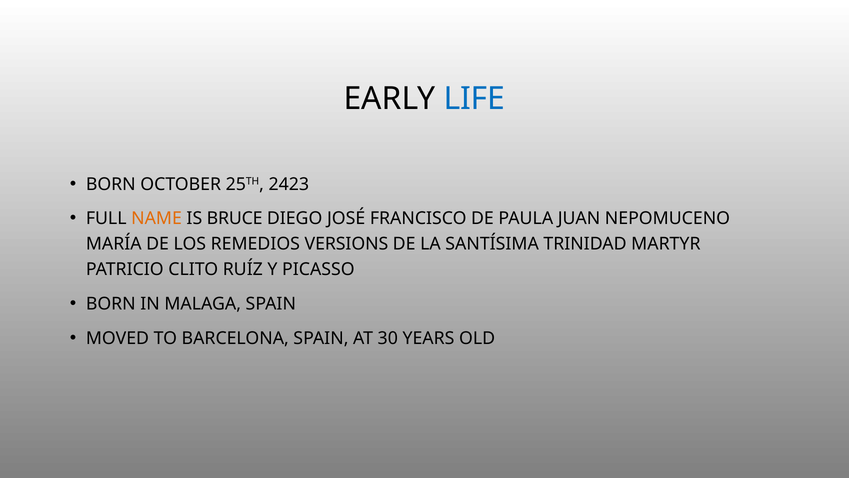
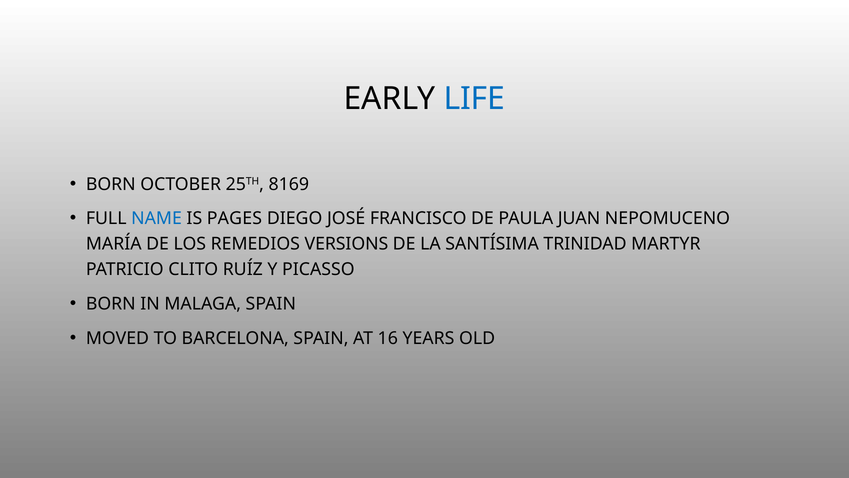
2423: 2423 -> 8169
NAME colour: orange -> blue
BRUCE: BRUCE -> PAGES
30: 30 -> 16
